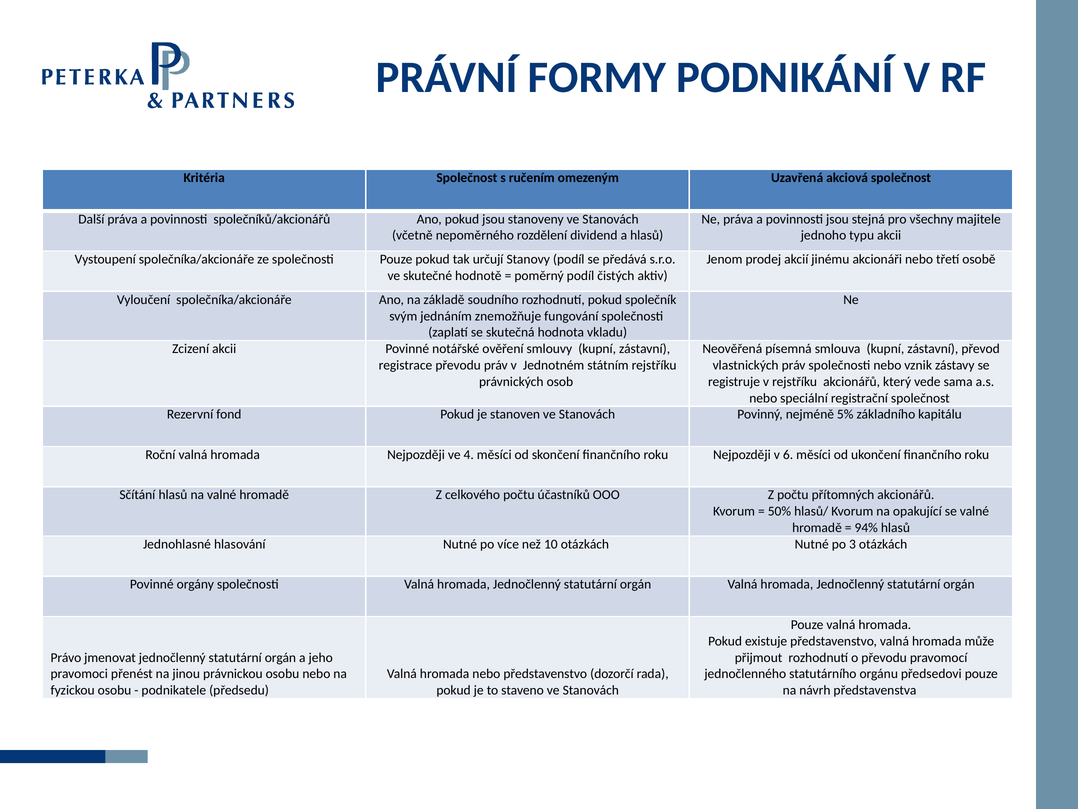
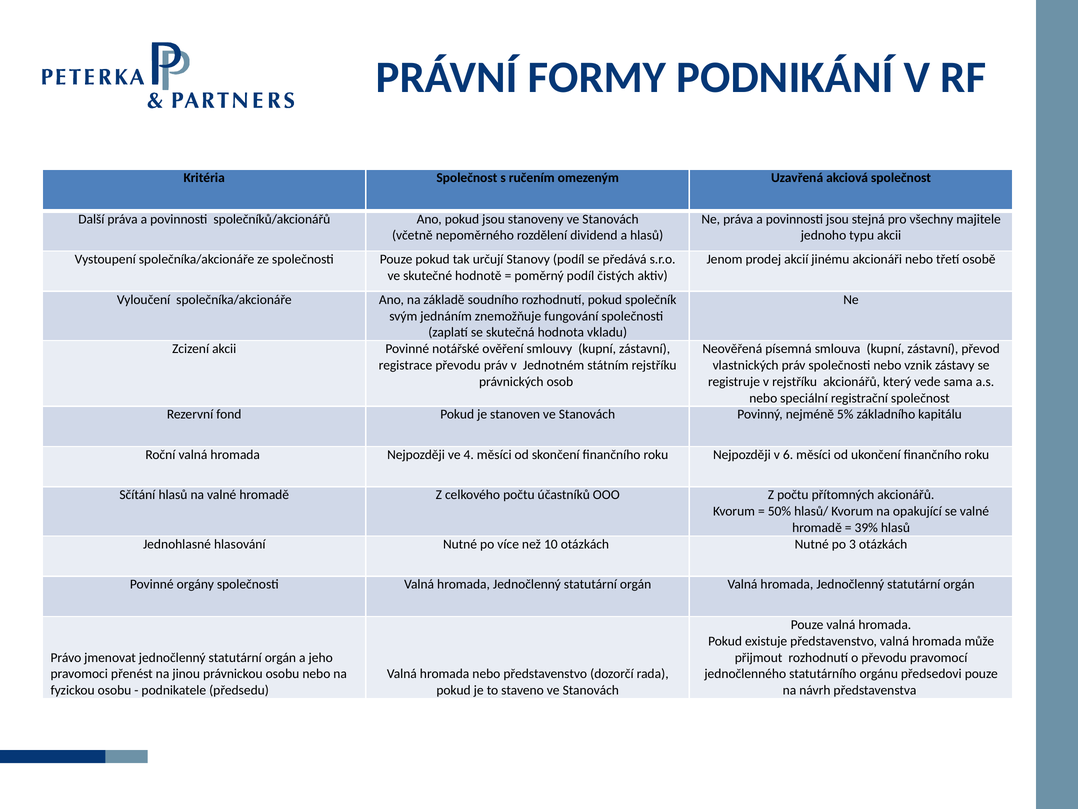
94%: 94% -> 39%
